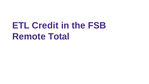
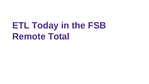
Credit: Credit -> Today
